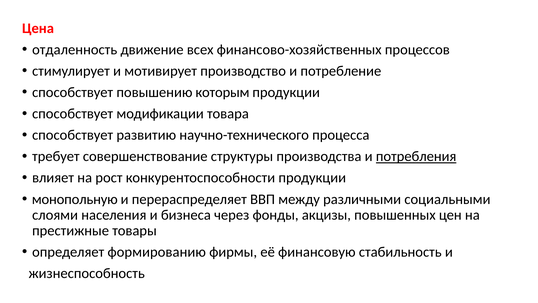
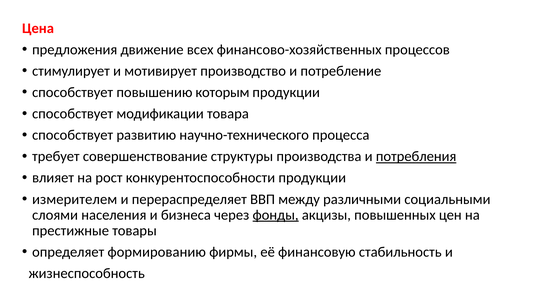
отдаленность: отдаленность -> предложения
монопольную: монопольную -> измерителем
фонды underline: none -> present
